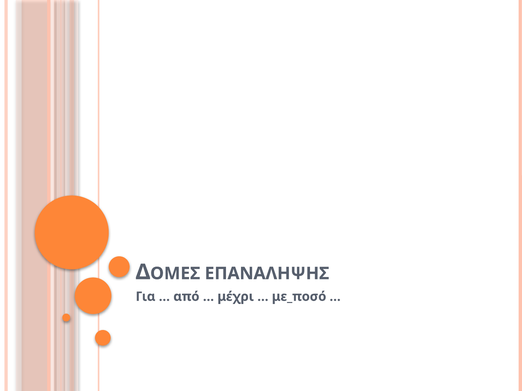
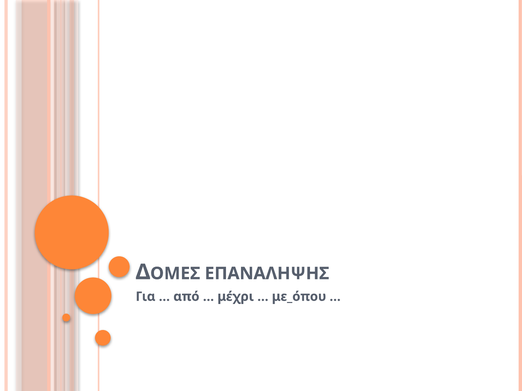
με_ποσό: με_ποσό -> με_όπου
